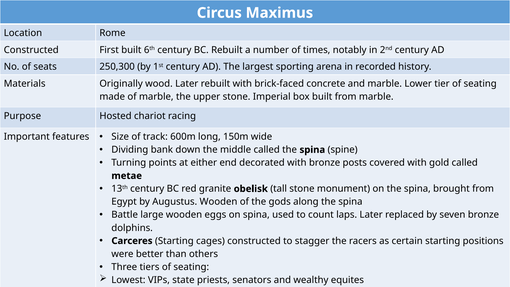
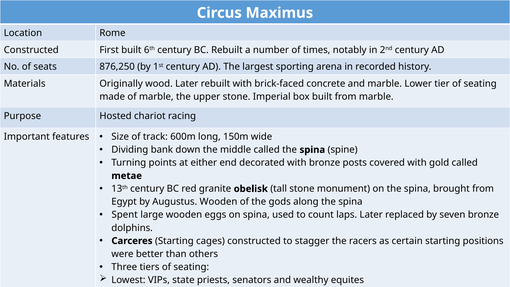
250,300: 250,300 -> 876,250
Battle: Battle -> Spent
